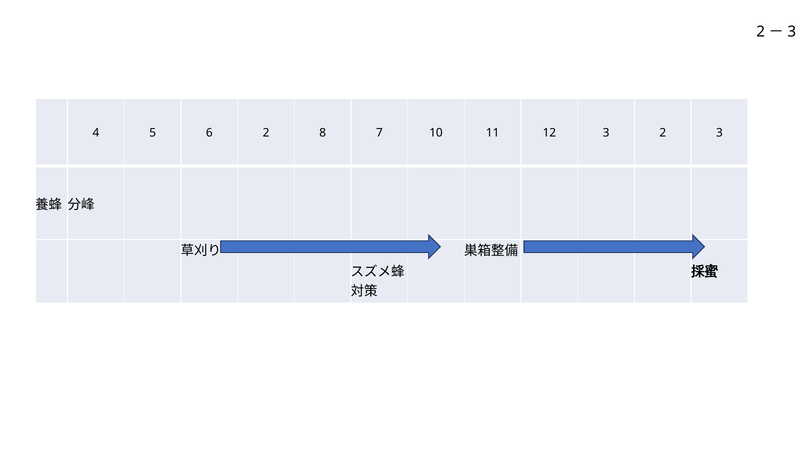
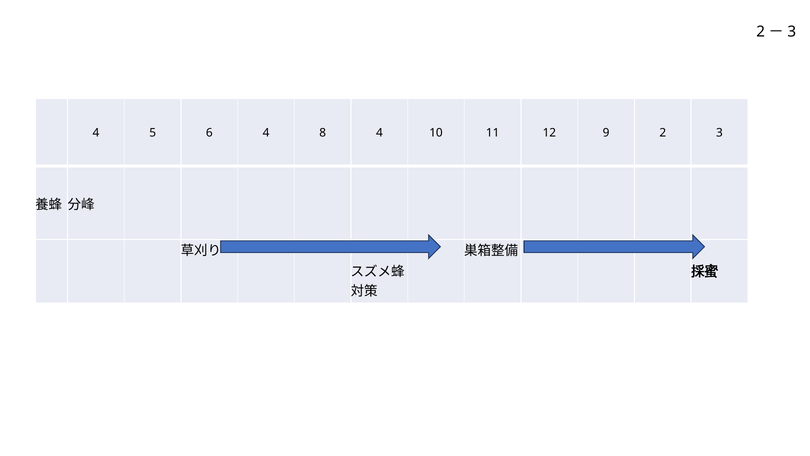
6 2: 2 -> 4
8 7: 7 -> 4
12 3: 3 -> 9
